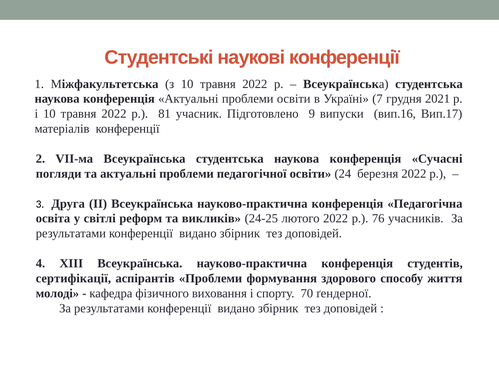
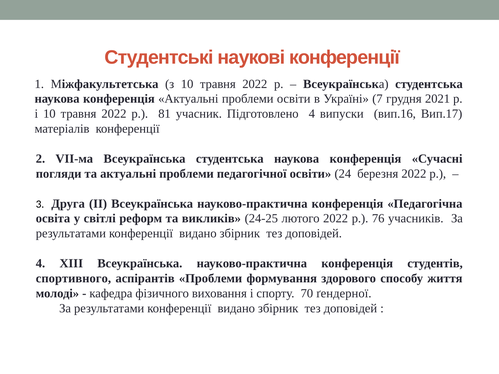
Підготовлено 9: 9 -> 4
сертифікації: сертифікації -> спортивного
